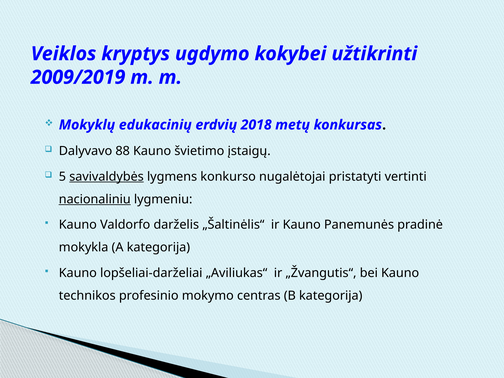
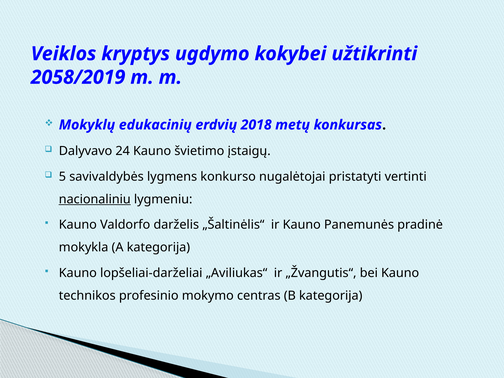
2009/2019: 2009/2019 -> 2058/2019
88: 88 -> 24
savivaldybės underline: present -> none
